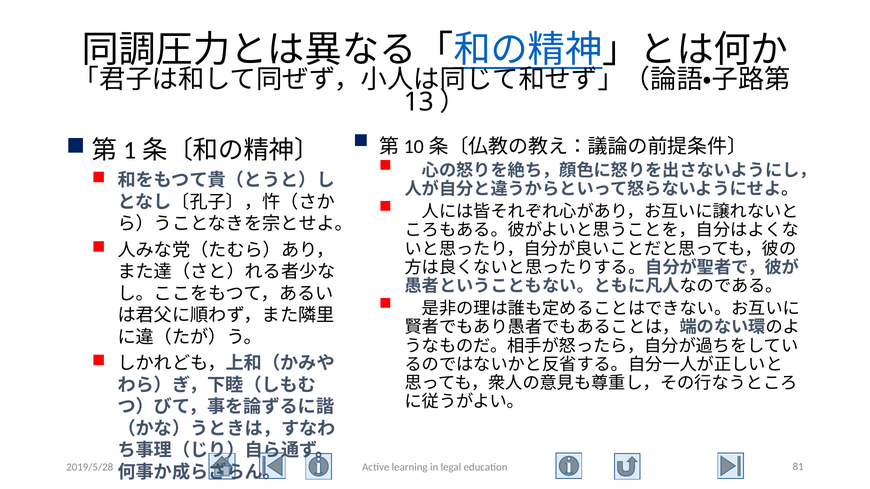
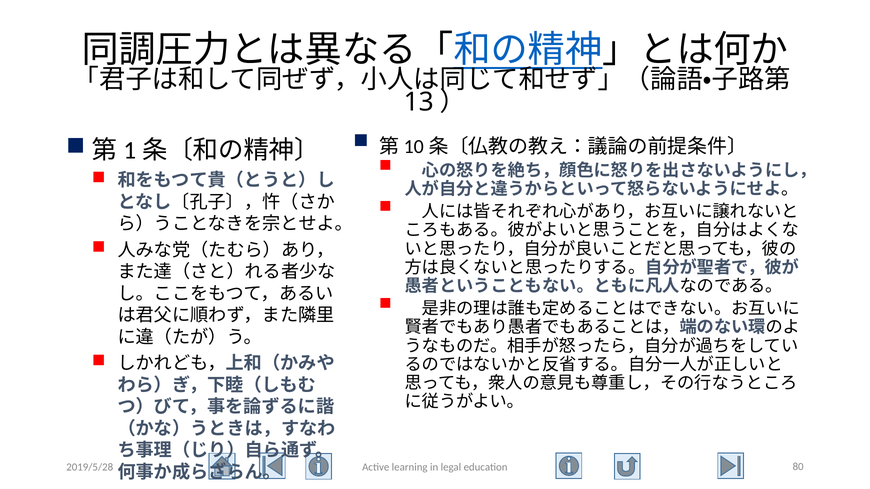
81: 81 -> 80
